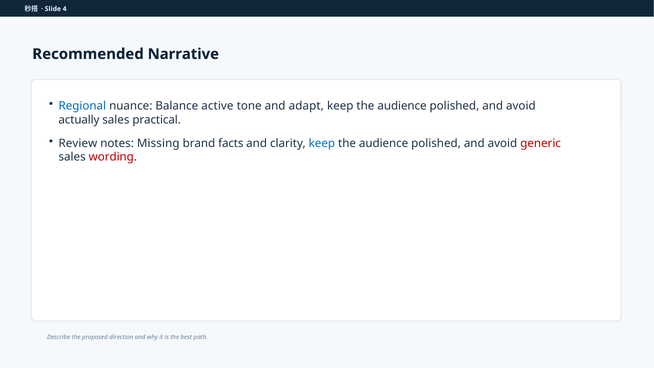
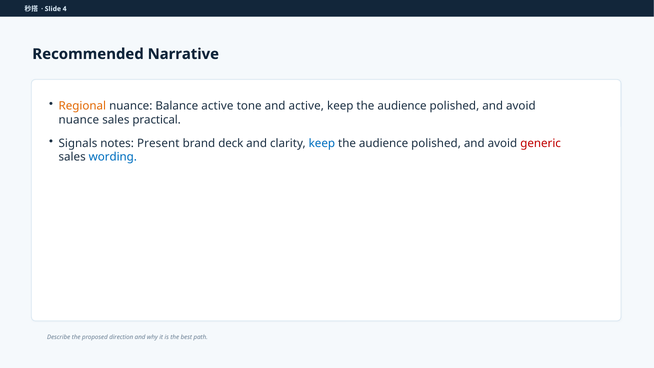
Regional colour: blue -> orange
and adapt: adapt -> active
actually at (79, 120): actually -> nuance
Review: Review -> Signals
Missing: Missing -> Present
facts: facts -> deck
wording colour: red -> blue
